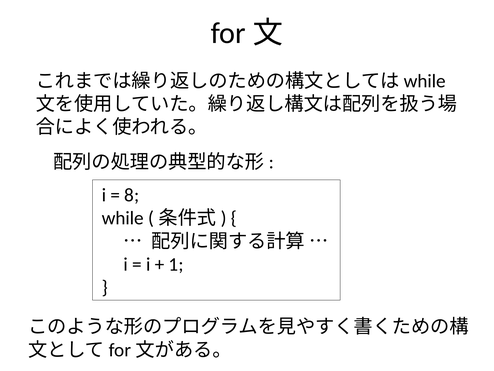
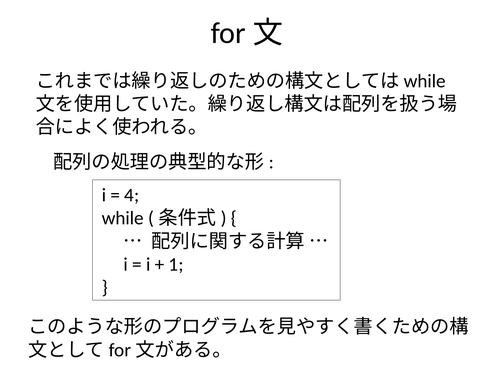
8: 8 -> 4
